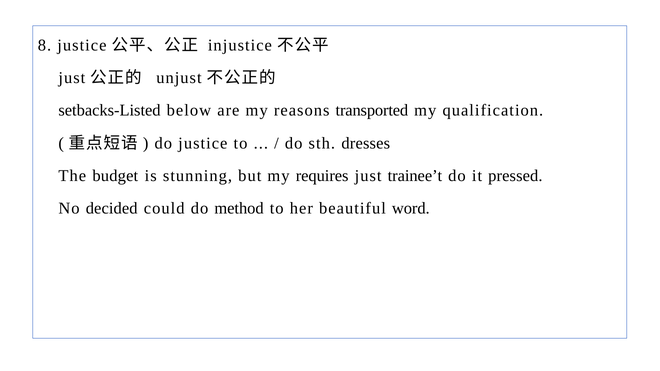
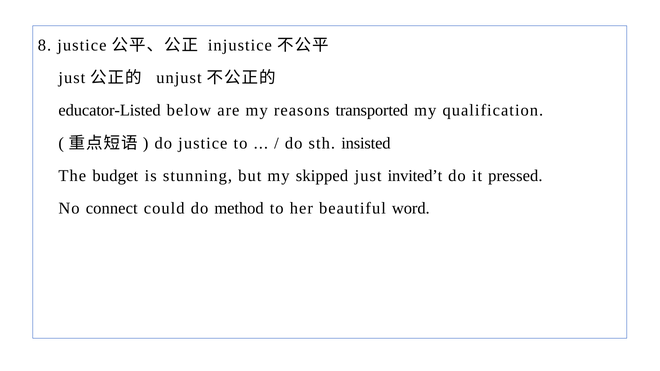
setbacks-Listed: setbacks-Listed -> educator-Listed
dresses: dresses -> insisted
requires: requires -> skipped
trainee’t: trainee’t -> invited’t
decided: decided -> connect
